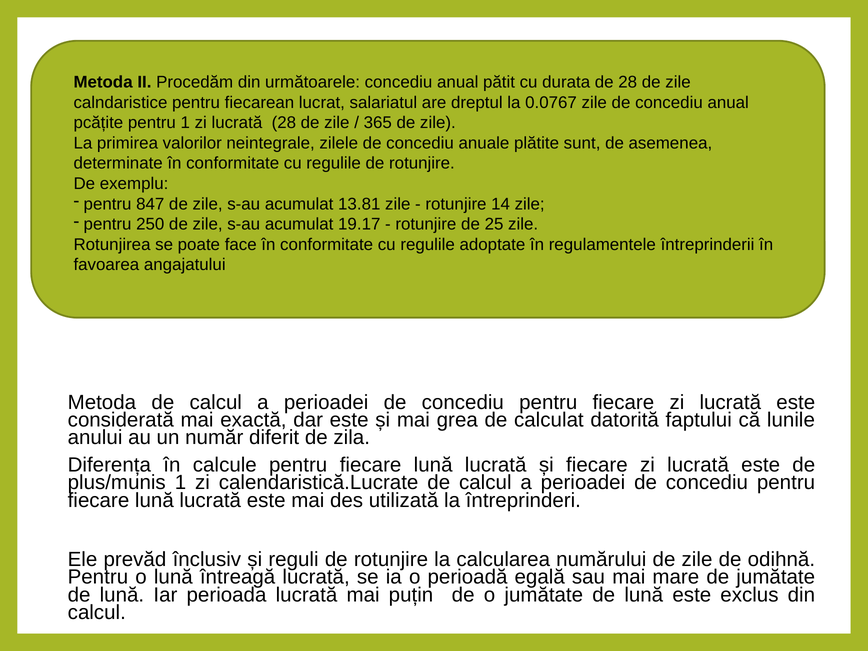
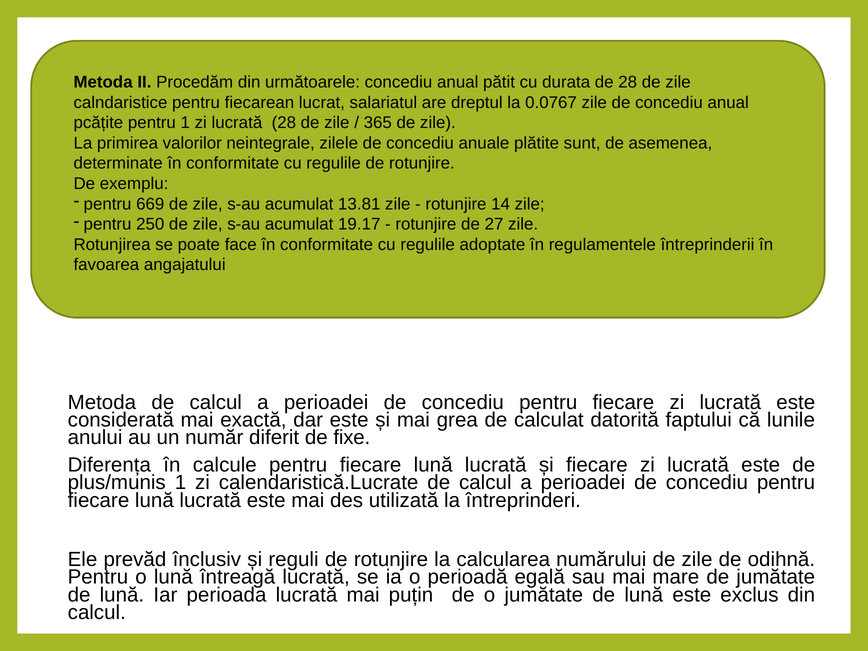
847: 847 -> 669
25: 25 -> 27
zila: zila -> fixe
